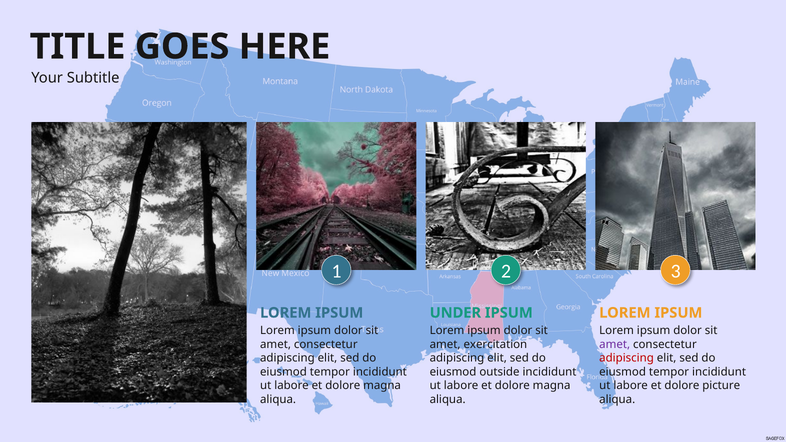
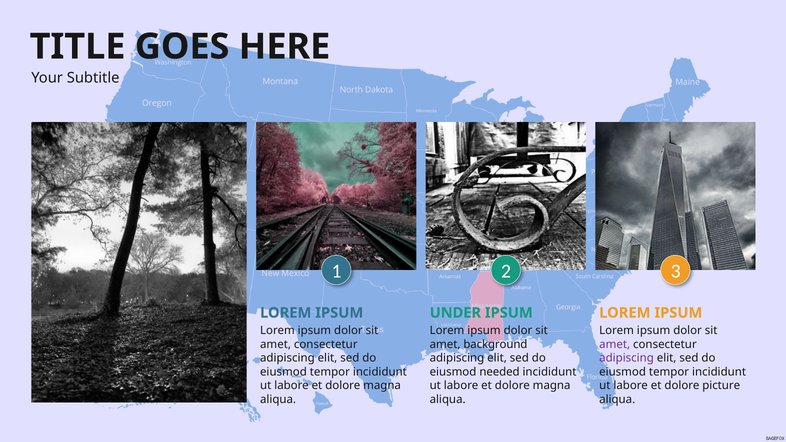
exercitation: exercitation -> background
adipiscing at (627, 358) colour: red -> purple
outside: outside -> needed
